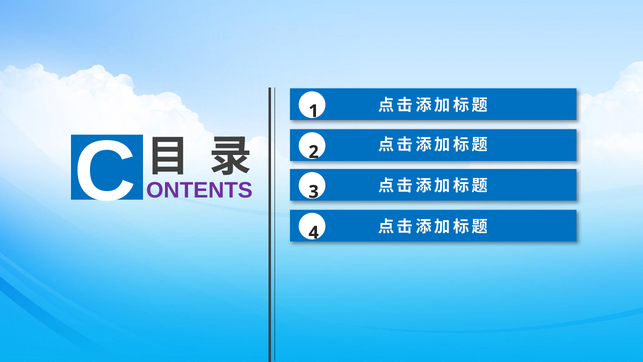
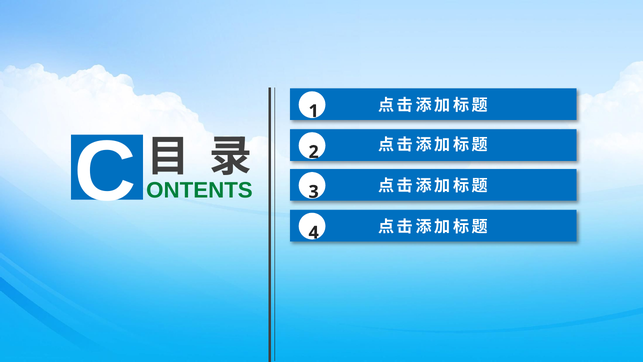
ONTENTS colour: purple -> green
